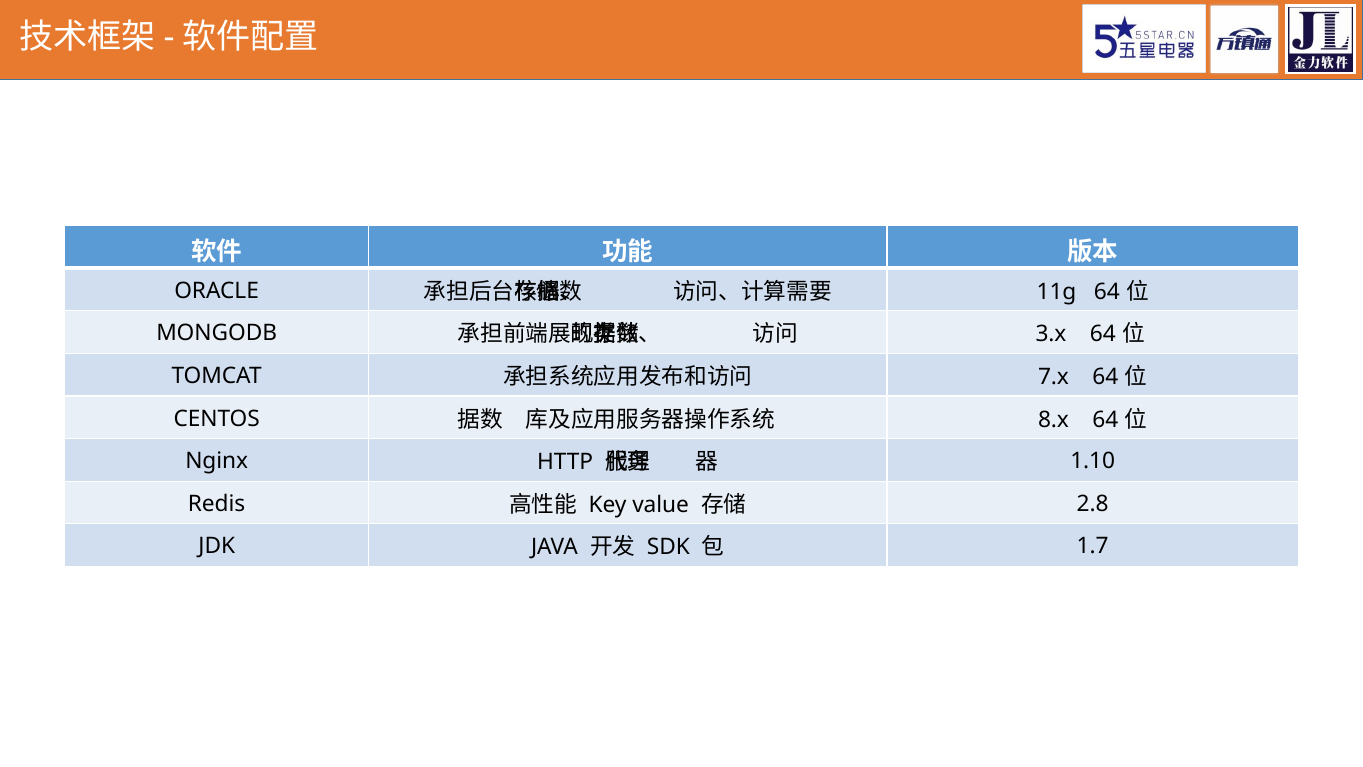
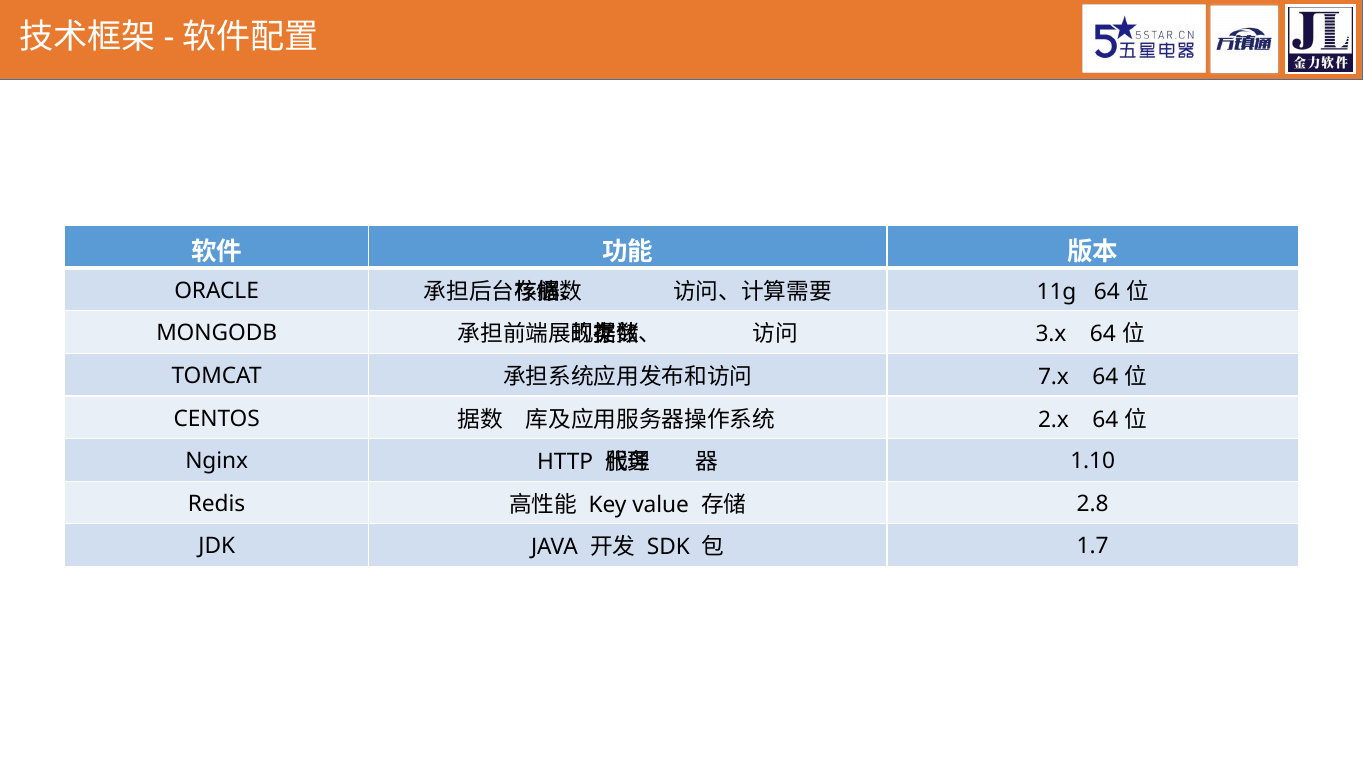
8.x: 8.x -> 2.x
